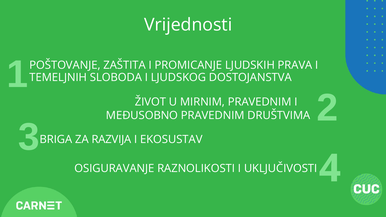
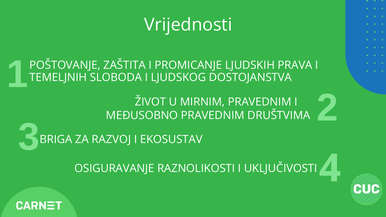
RAZVIJA: RAZVIJA -> RAZVOJ
